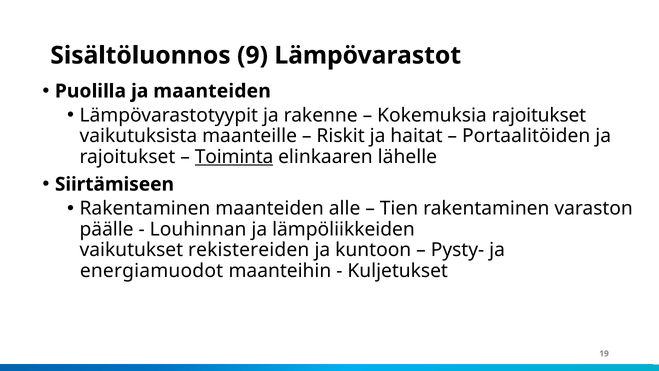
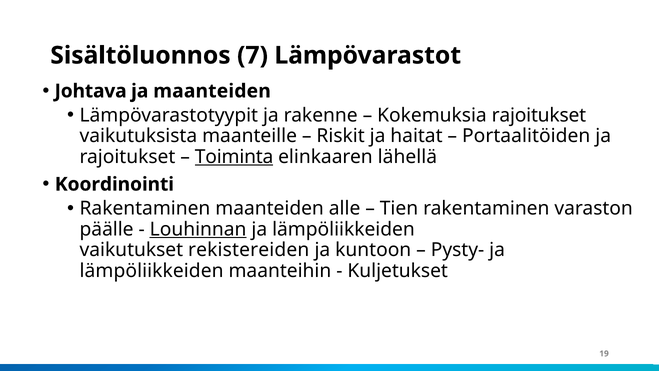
9: 9 -> 7
Puolilla: Puolilla -> Johtava
lähelle: lähelle -> lähellä
Siirtämiseen: Siirtämiseen -> Koordinointi
Louhinnan underline: none -> present
energiamuodot at (152, 270): energiamuodot -> lämpöliikkeiden
